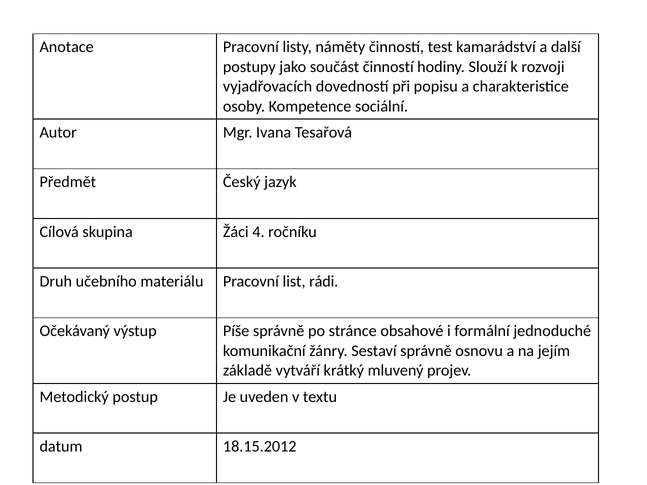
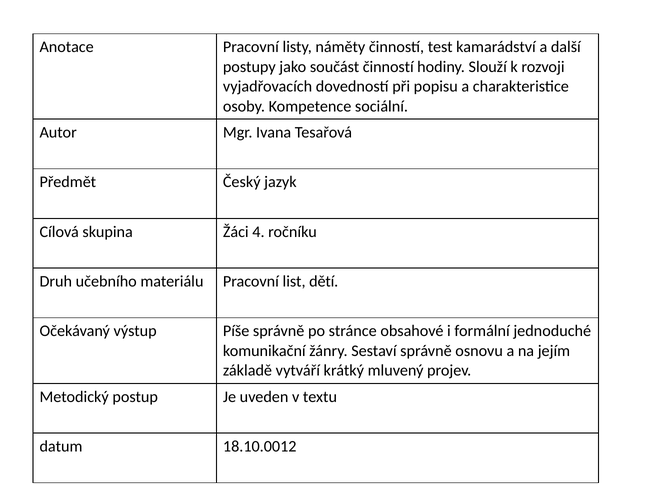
rádi: rádi -> dětí
18.15.2012: 18.15.2012 -> 18.10.0012
